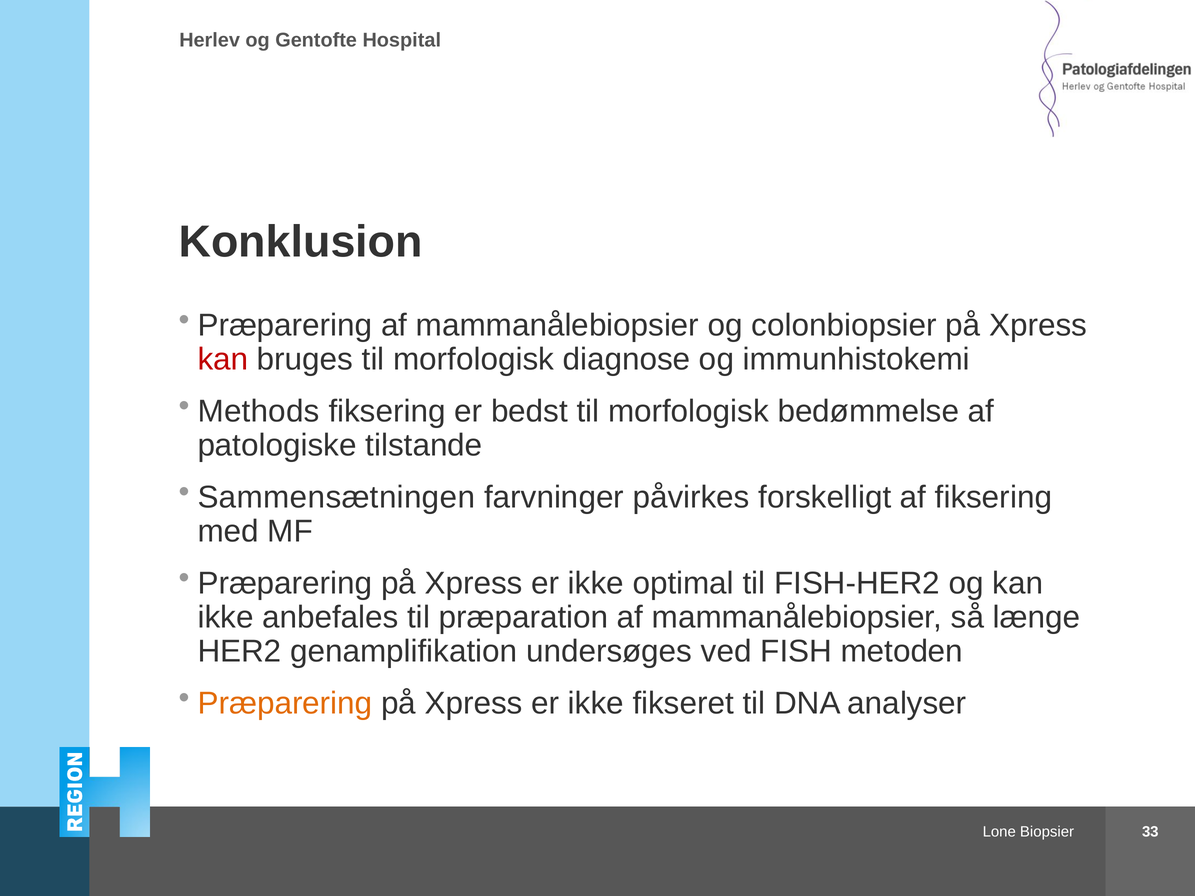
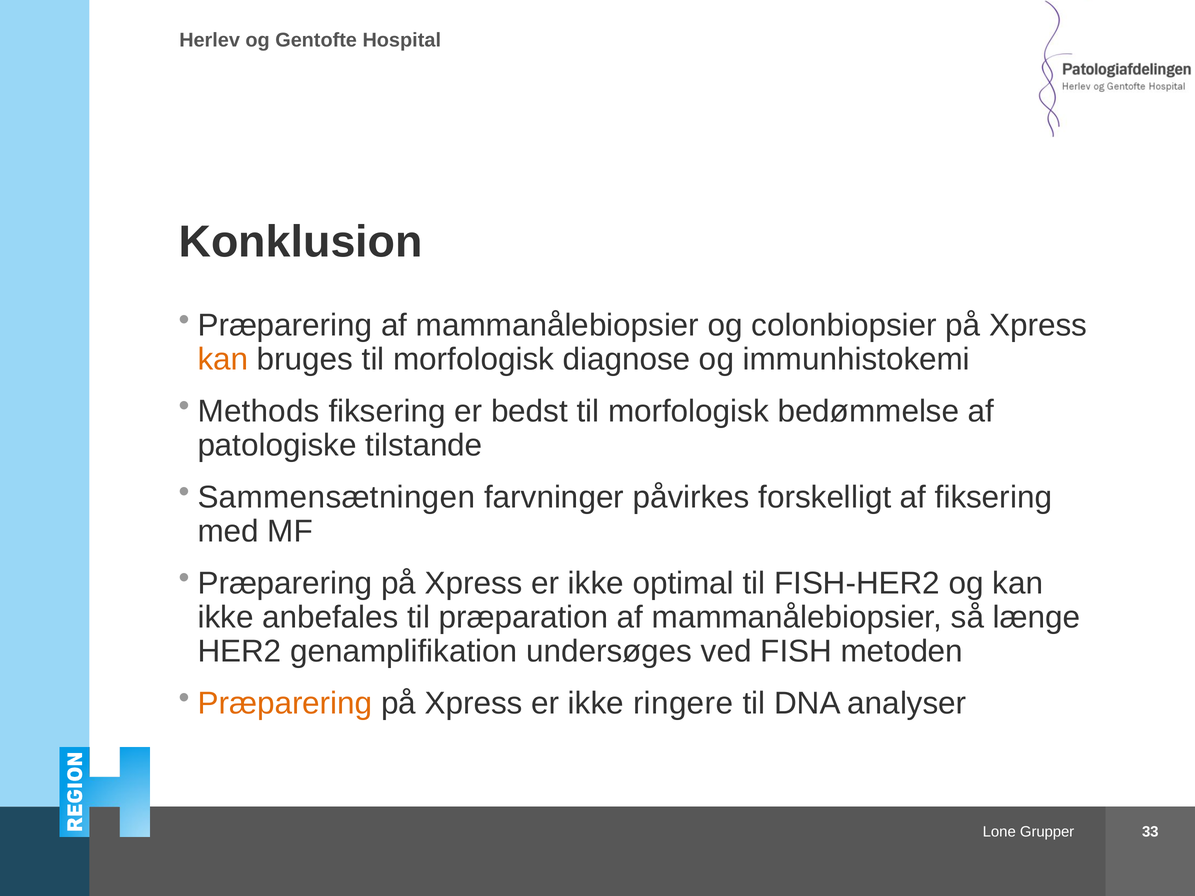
kan at (223, 359) colour: red -> orange
fikseret: fikseret -> ringere
Biopsier: Biopsier -> Grupper
